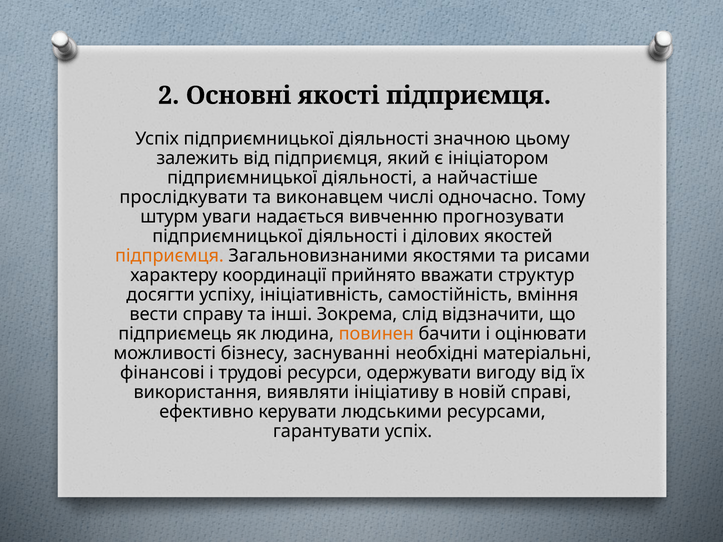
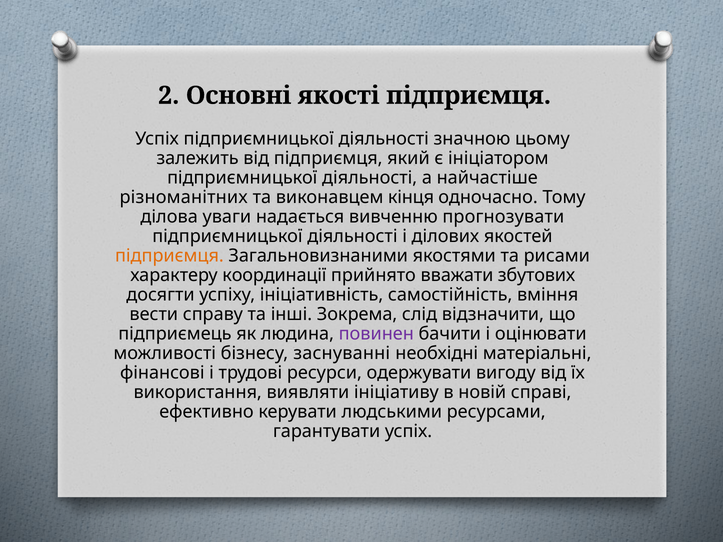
прослідкувати: прослідкувати -> різноманітних
числі: числі -> кінця
штурм: штурм -> ділова
структур: структур -> збутових
повинен colour: orange -> purple
